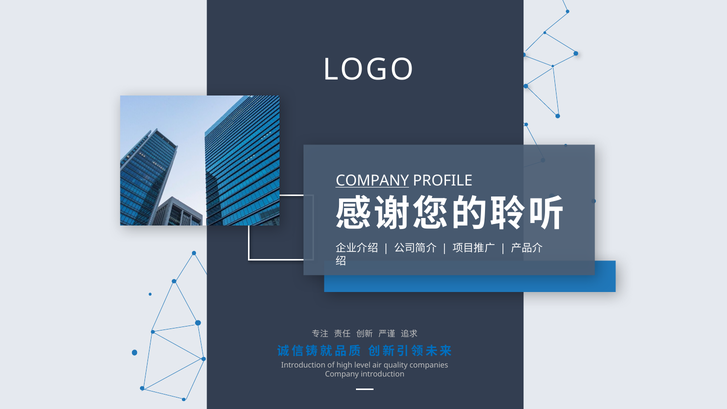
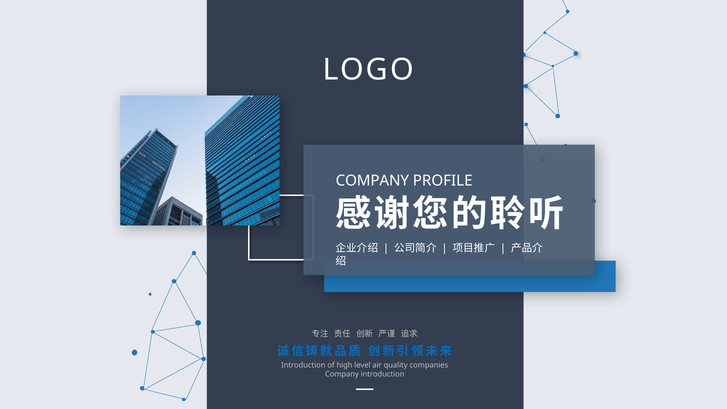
COMPANY at (372, 181) underline: present -> none
